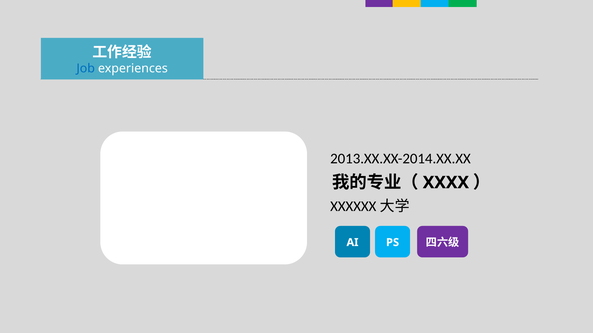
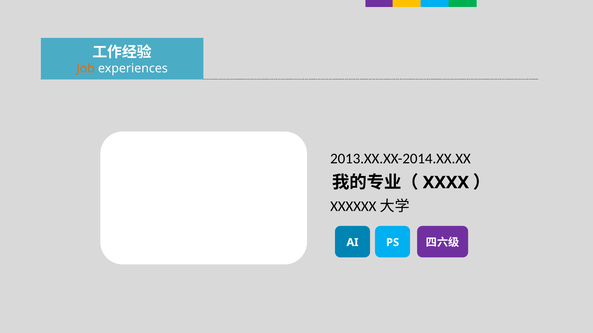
Job colour: blue -> orange
